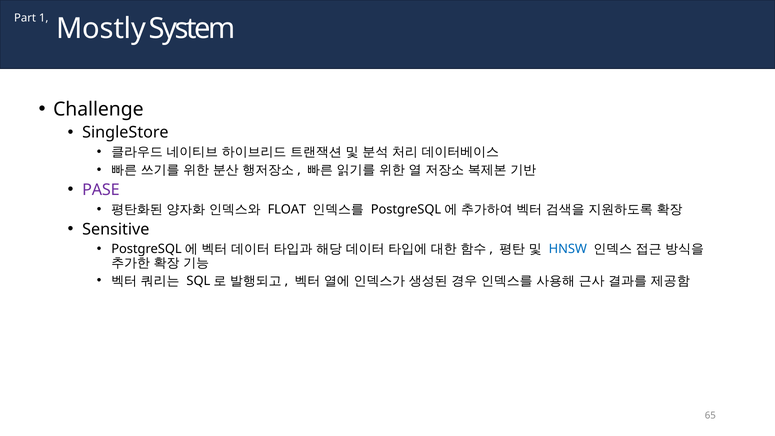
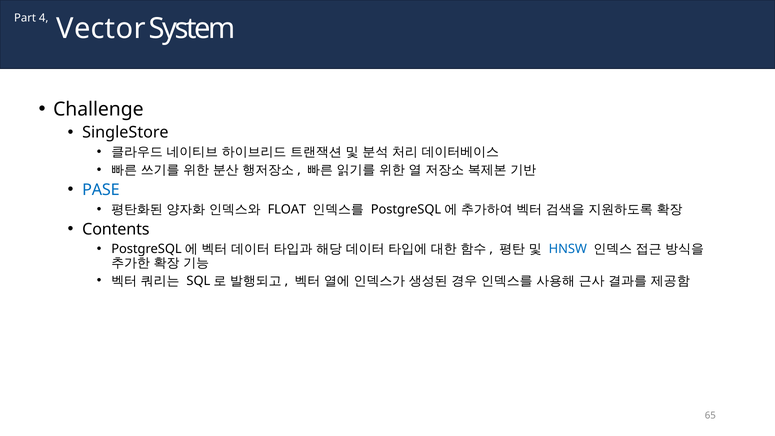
1: 1 -> 4
Mostly: Mostly -> Vector
PASE colour: purple -> blue
Sensitive: Sensitive -> Contents
